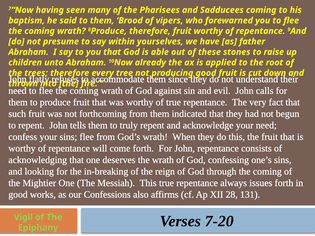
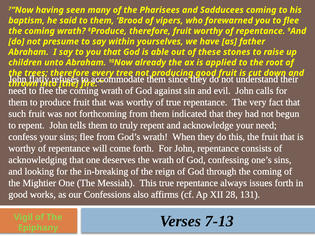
7-20: 7-20 -> 7-13
